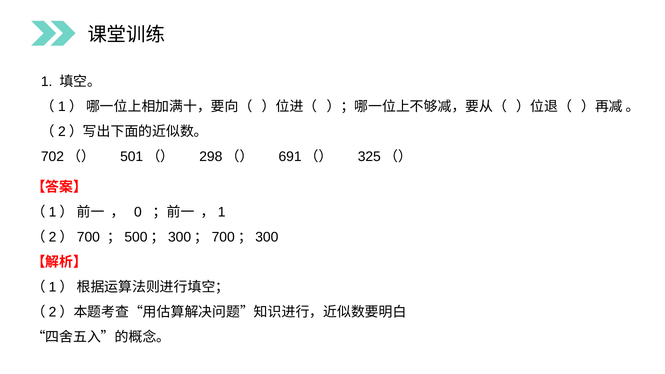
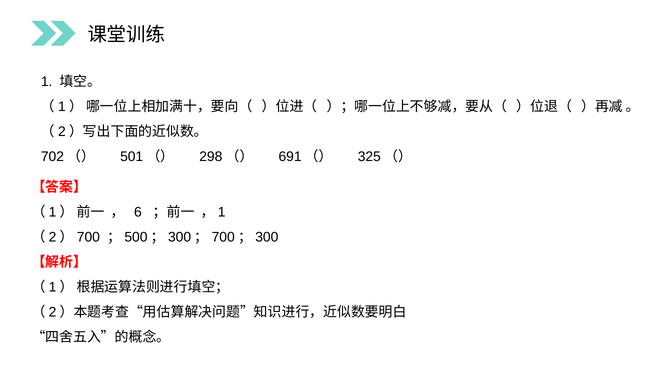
0: 0 -> 6
